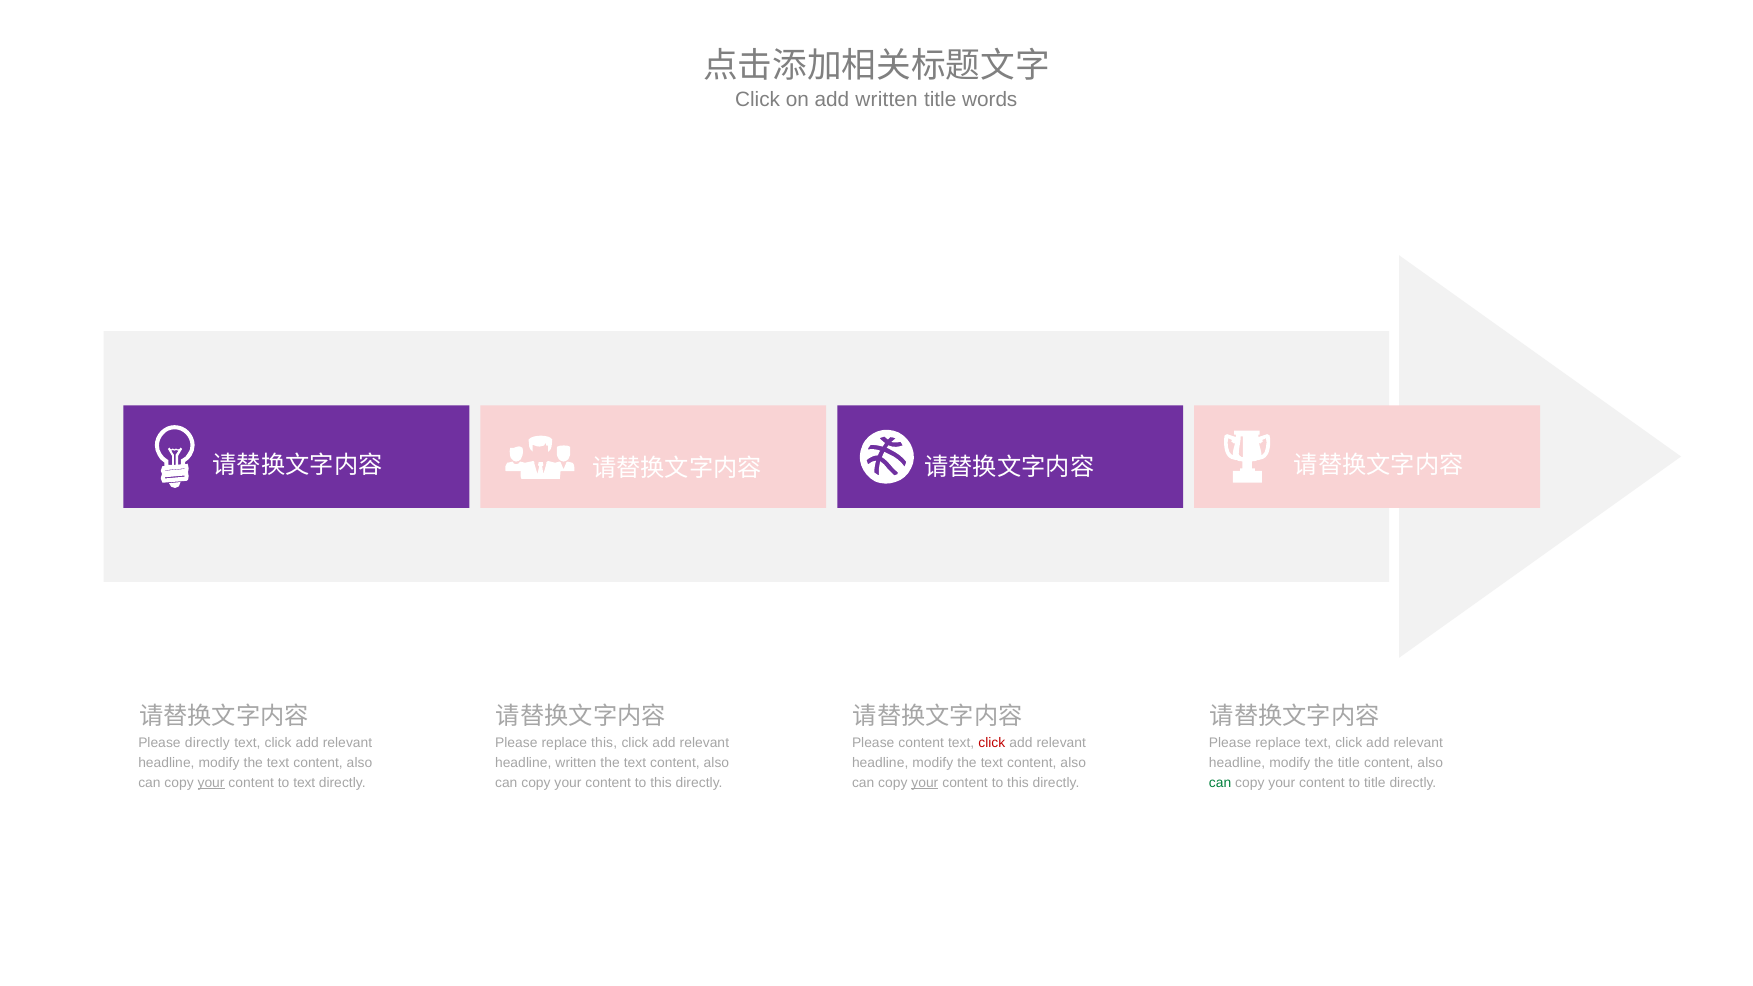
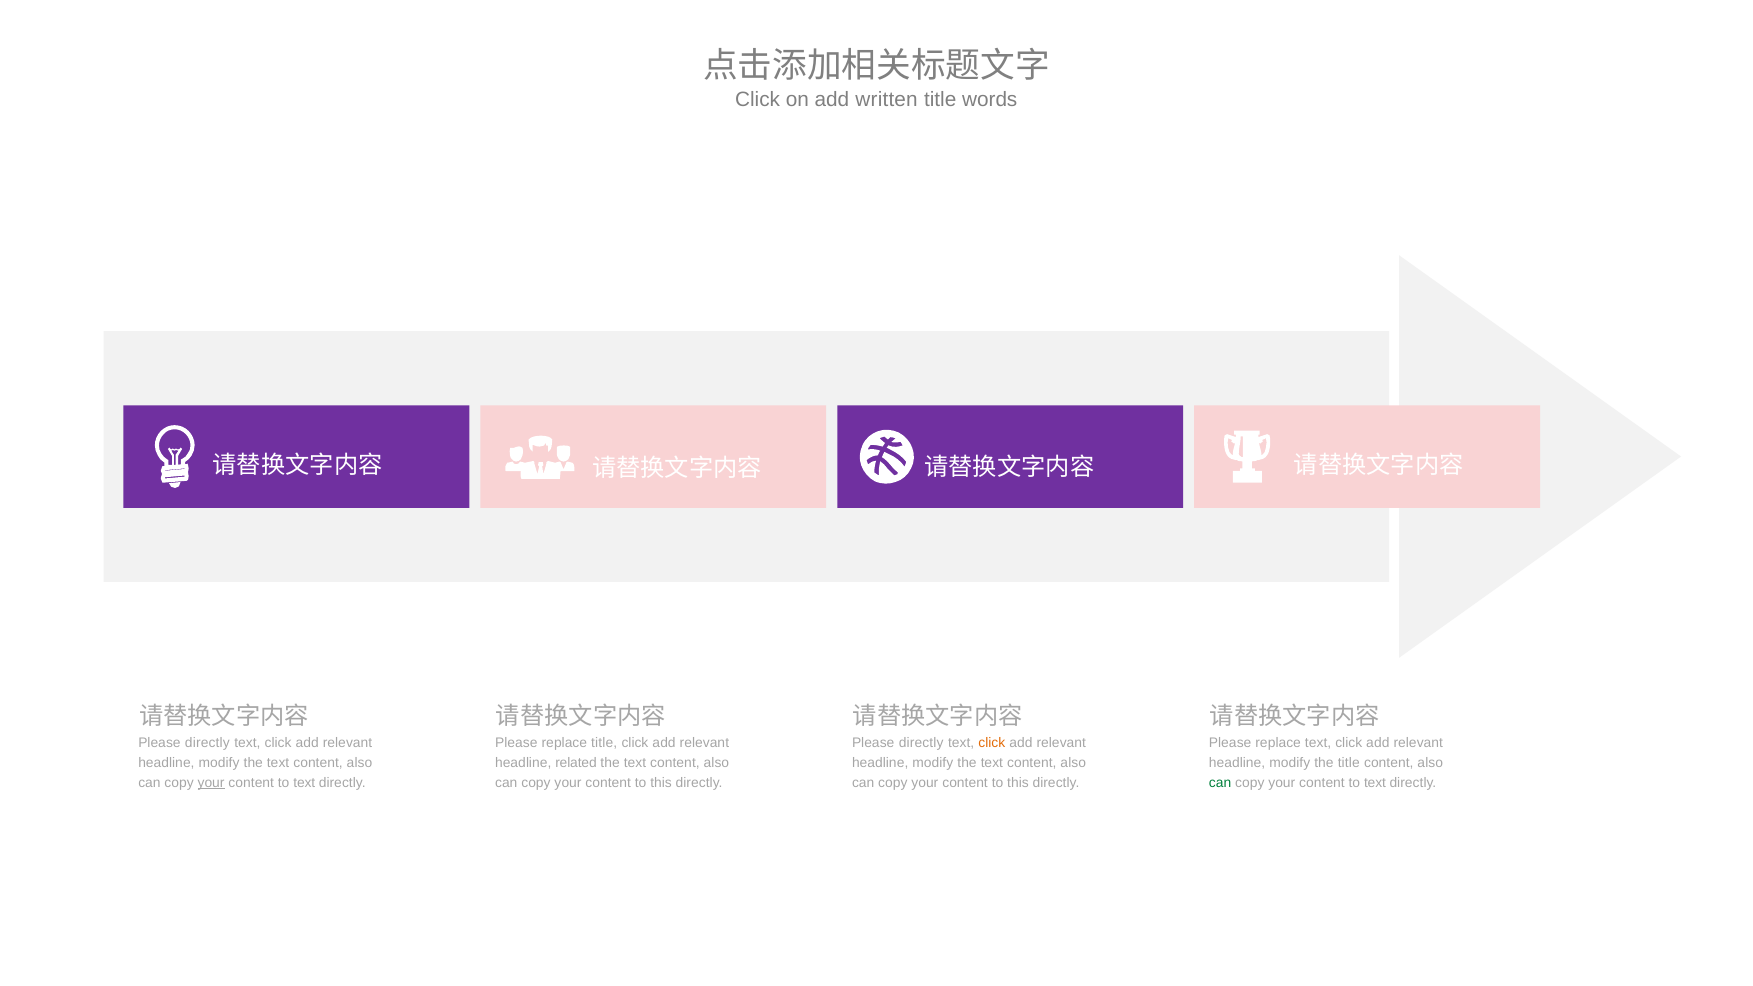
replace this: this -> title
content at (921, 743): content -> directly
click at (992, 743) colour: red -> orange
headline written: written -> related
your at (925, 783) underline: present -> none
title at (1375, 783): title -> text
